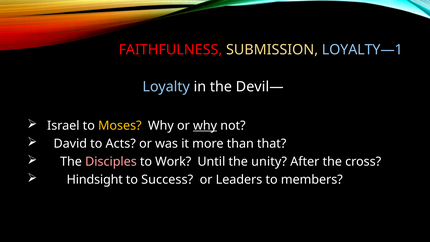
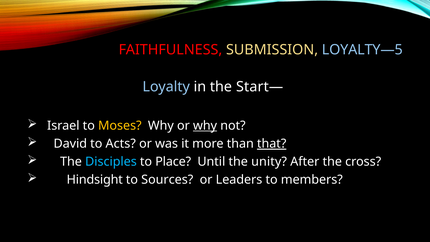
LOYALTY—1: LOYALTY—1 -> LOYALTY—5
Devil—: Devil— -> Start—
that underline: none -> present
Disciples colour: pink -> light blue
Work: Work -> Place
Success: Success -> Sources
